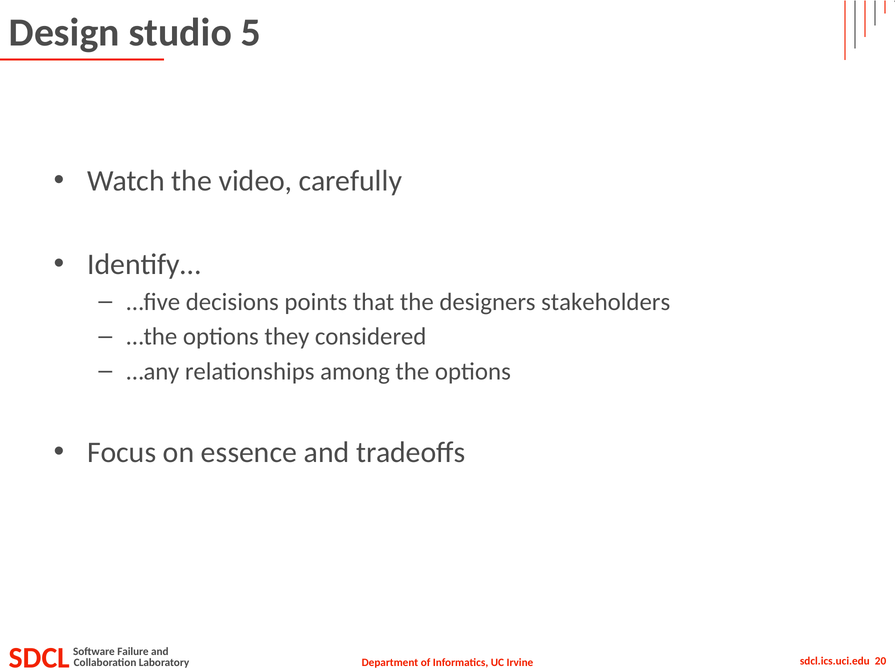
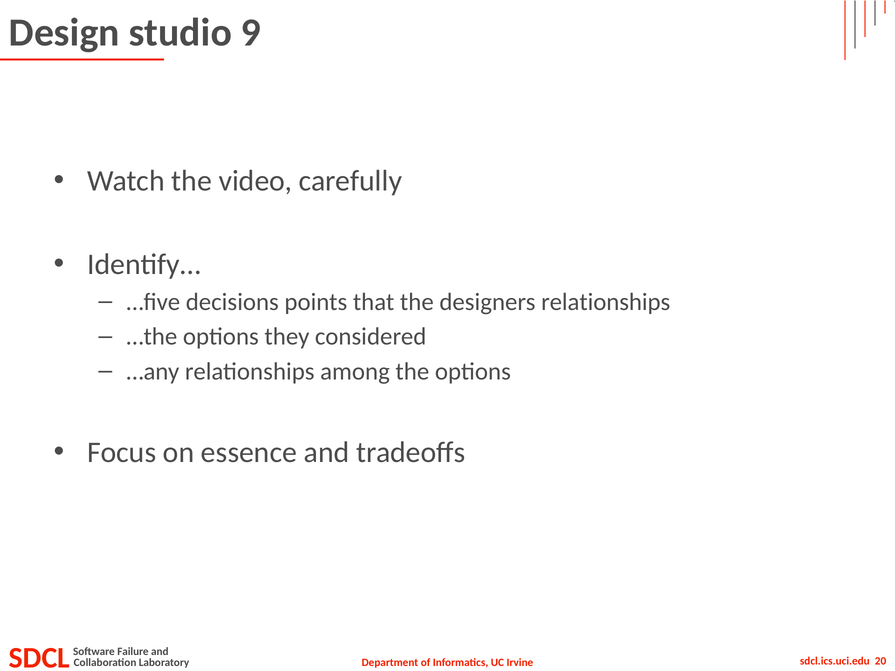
5: 5 -> 9
designers stakeholders: stakeholders -> relationships
